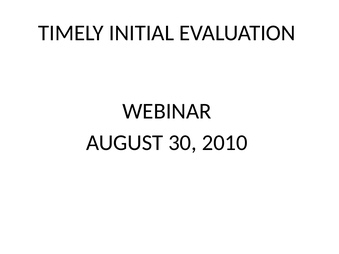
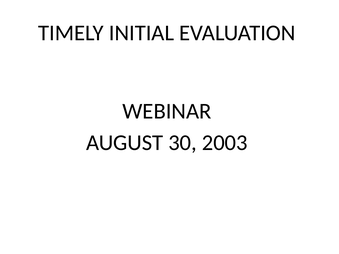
2010: 2010 -> 2003
